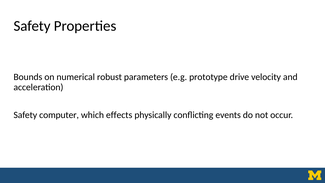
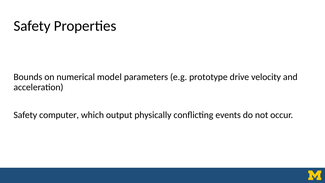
robust: robust -> model
effects: effects -> output
